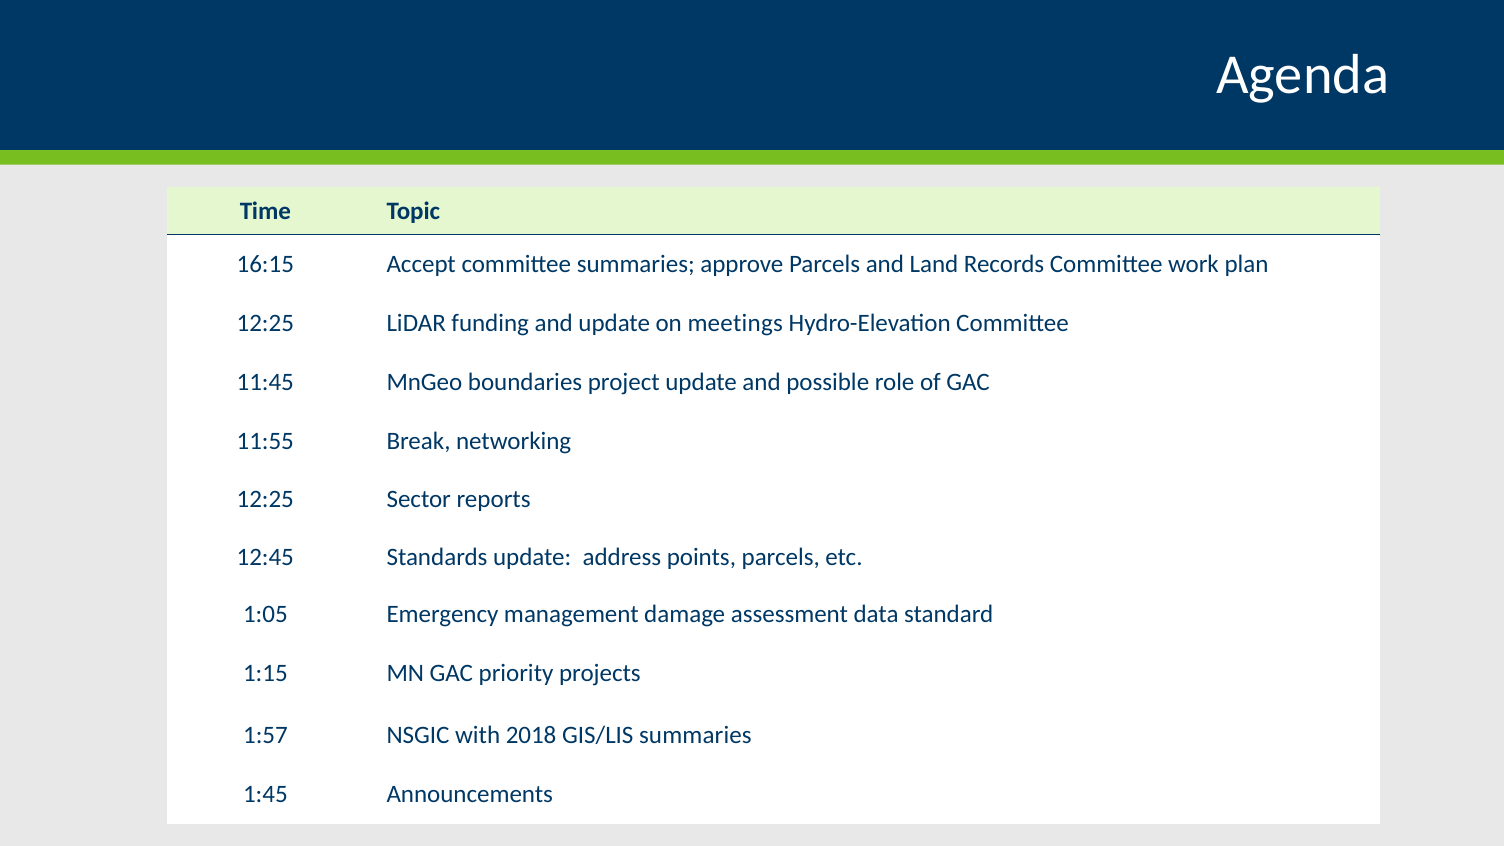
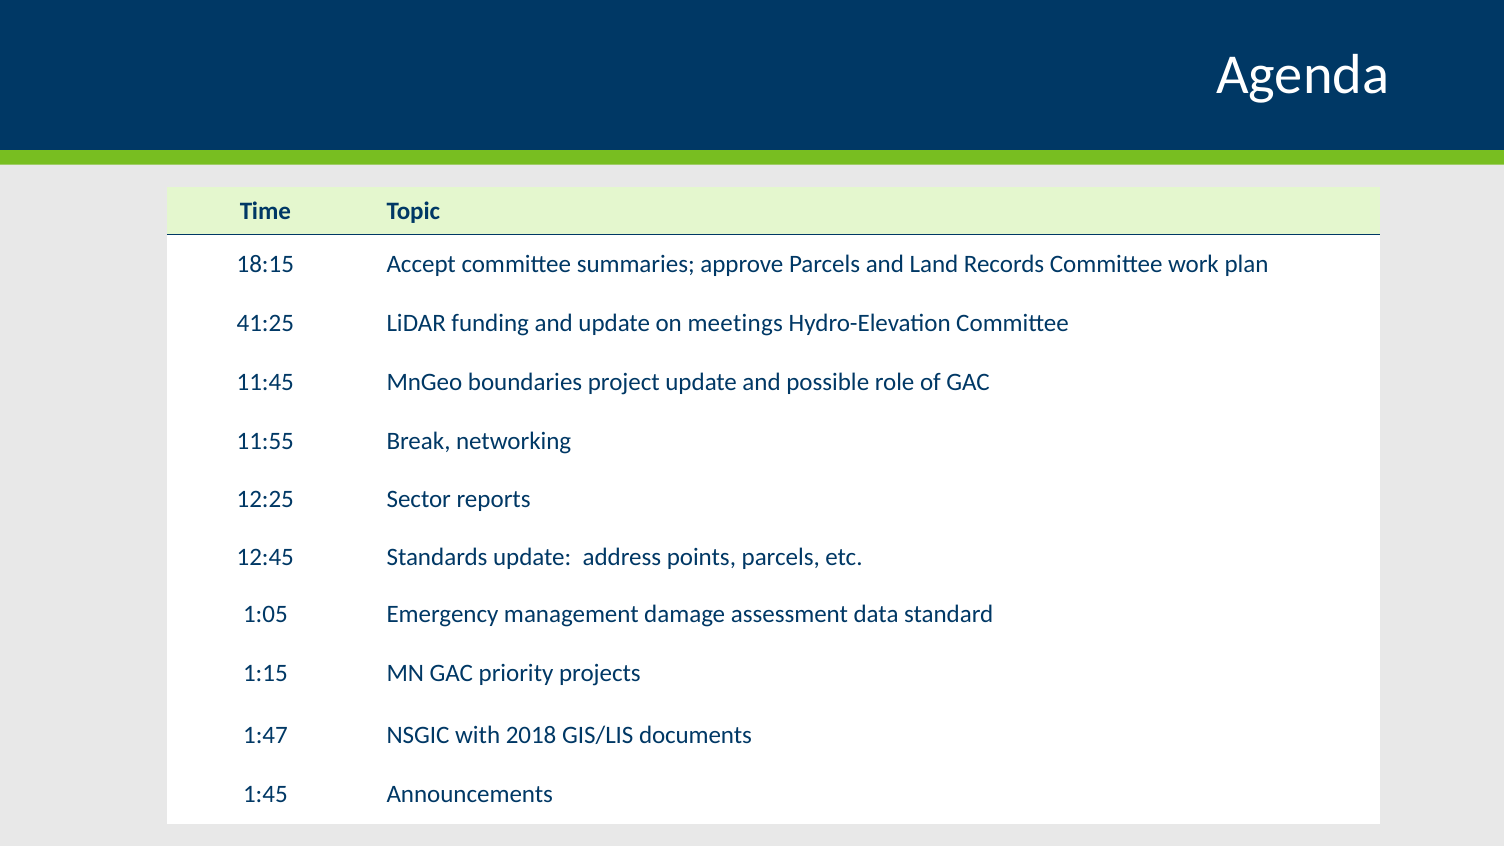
16:15: 16:15 -> 18:15
12:25 at (265, 323): 12:25 -> 41:25
1:57: 1:57 -> 1:47
GIS/LIS summaries: summaries -> documents
